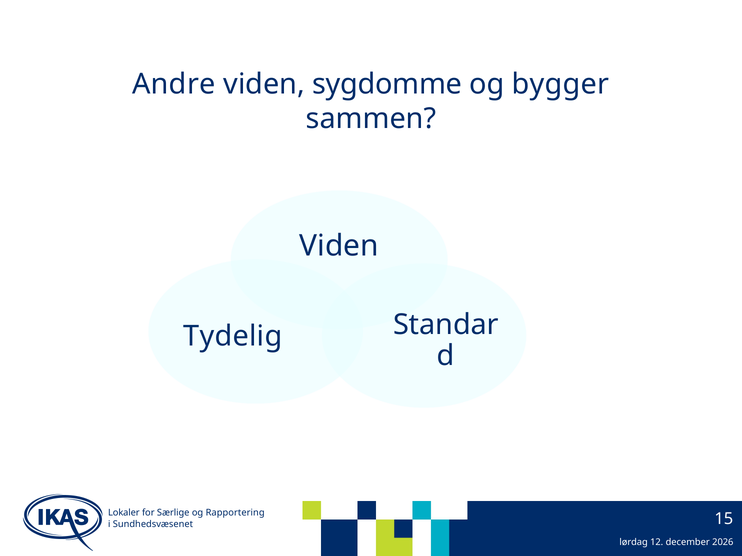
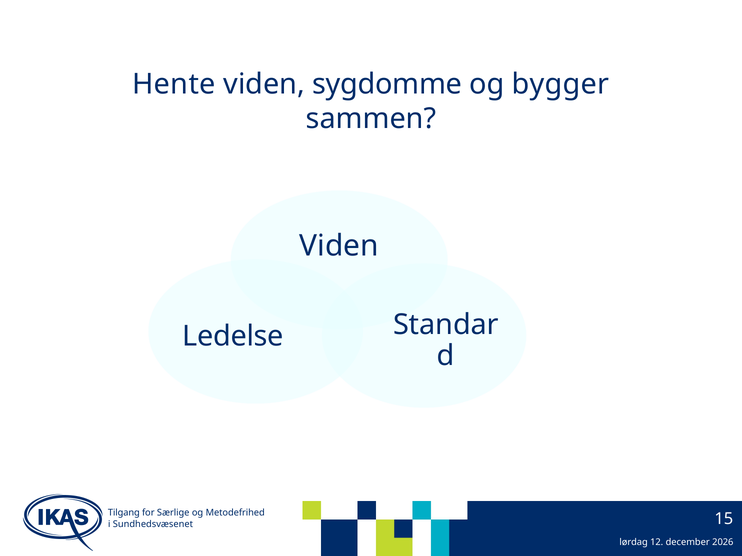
Andre: Andre -> Hente
Tydelig: Tydelig -> Ledelse
Lokaler: Lokaler -> Tilgang
Rapportering: Rapportering -> Metodefrihed
